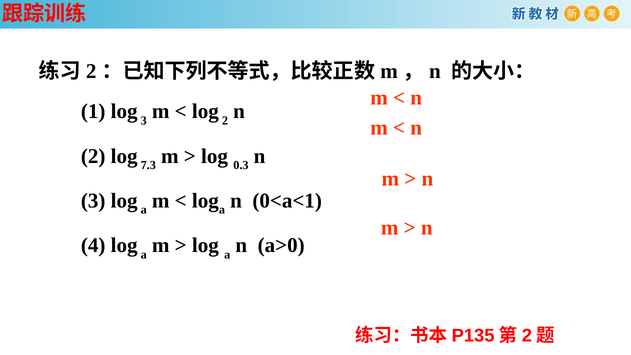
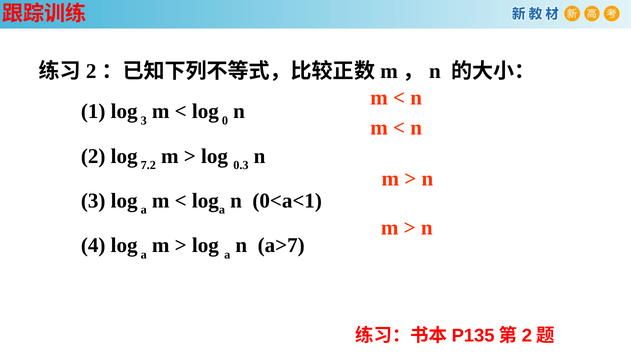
log 2: 2 -> 0
7.3: 7.3 -> 7.2
a>0: a>0 -> a>7
